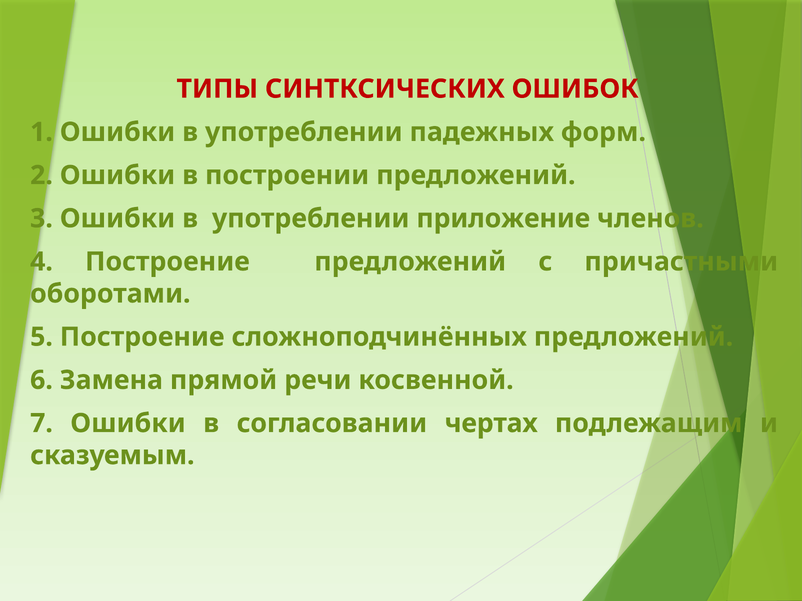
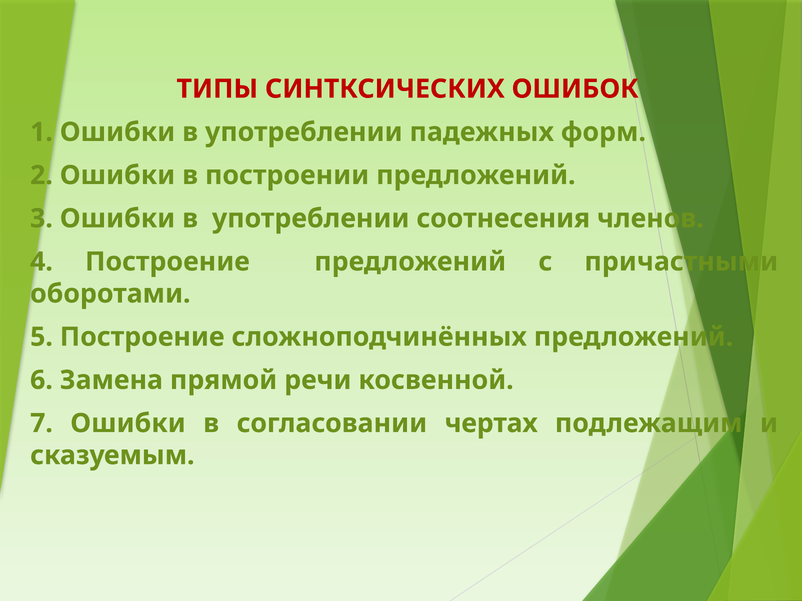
приложение: приложение -> соотнесения
